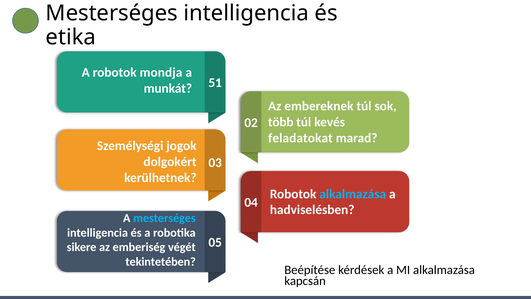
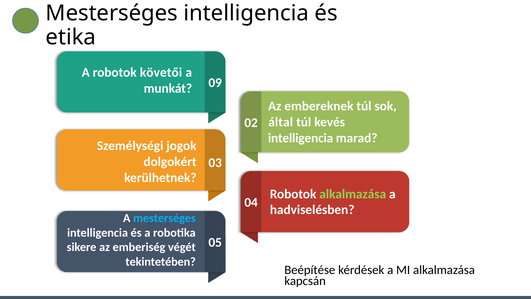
mondja: mondja -> követői
51: 51 -> 09
több: több -> által
feladatokat at (300, 138): feladatokat -> intelligencia
alkalmazása at (353, 194) colour: light blue -> light green
